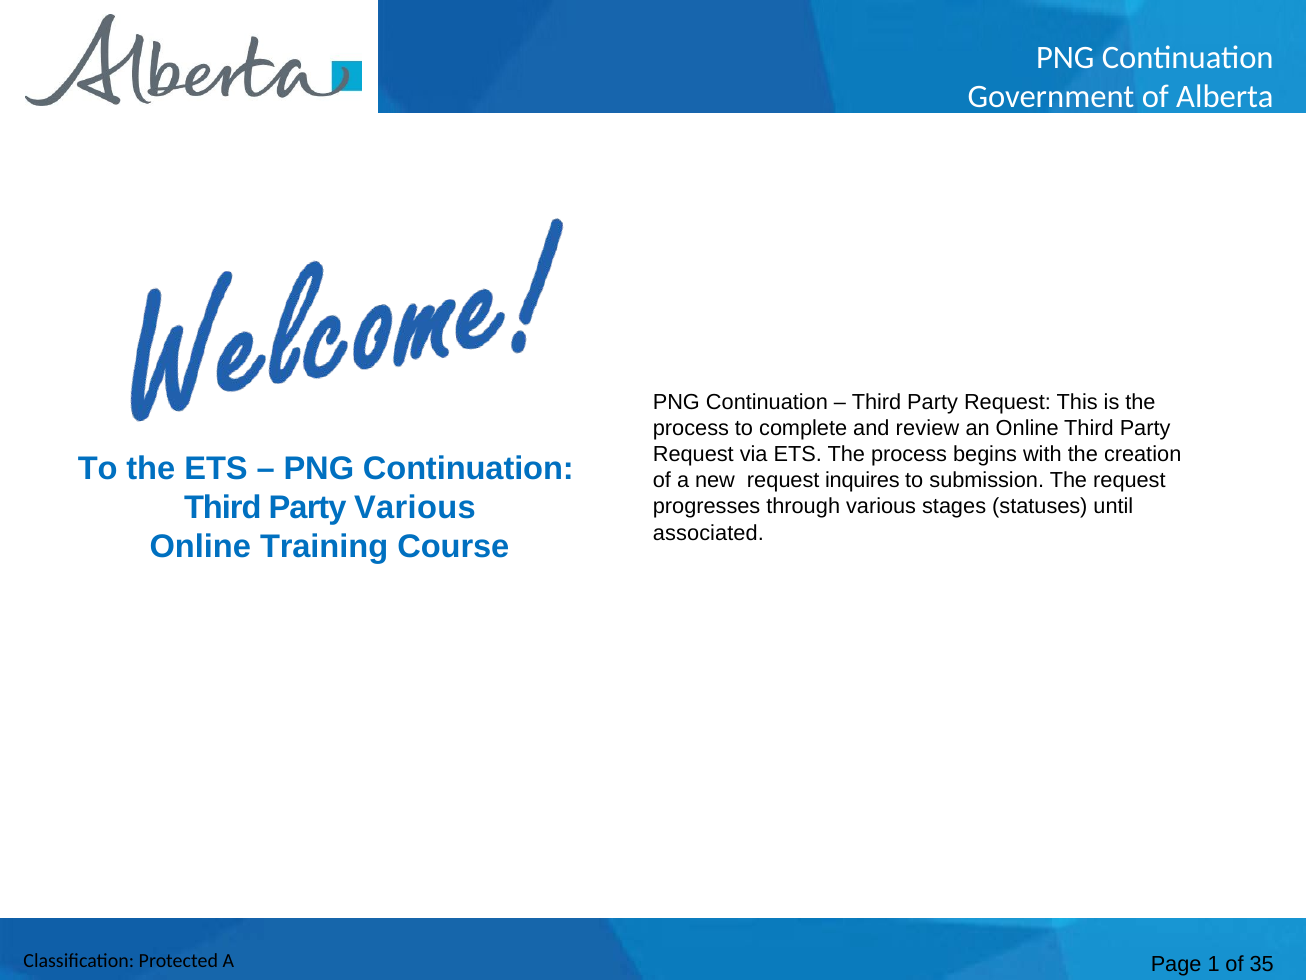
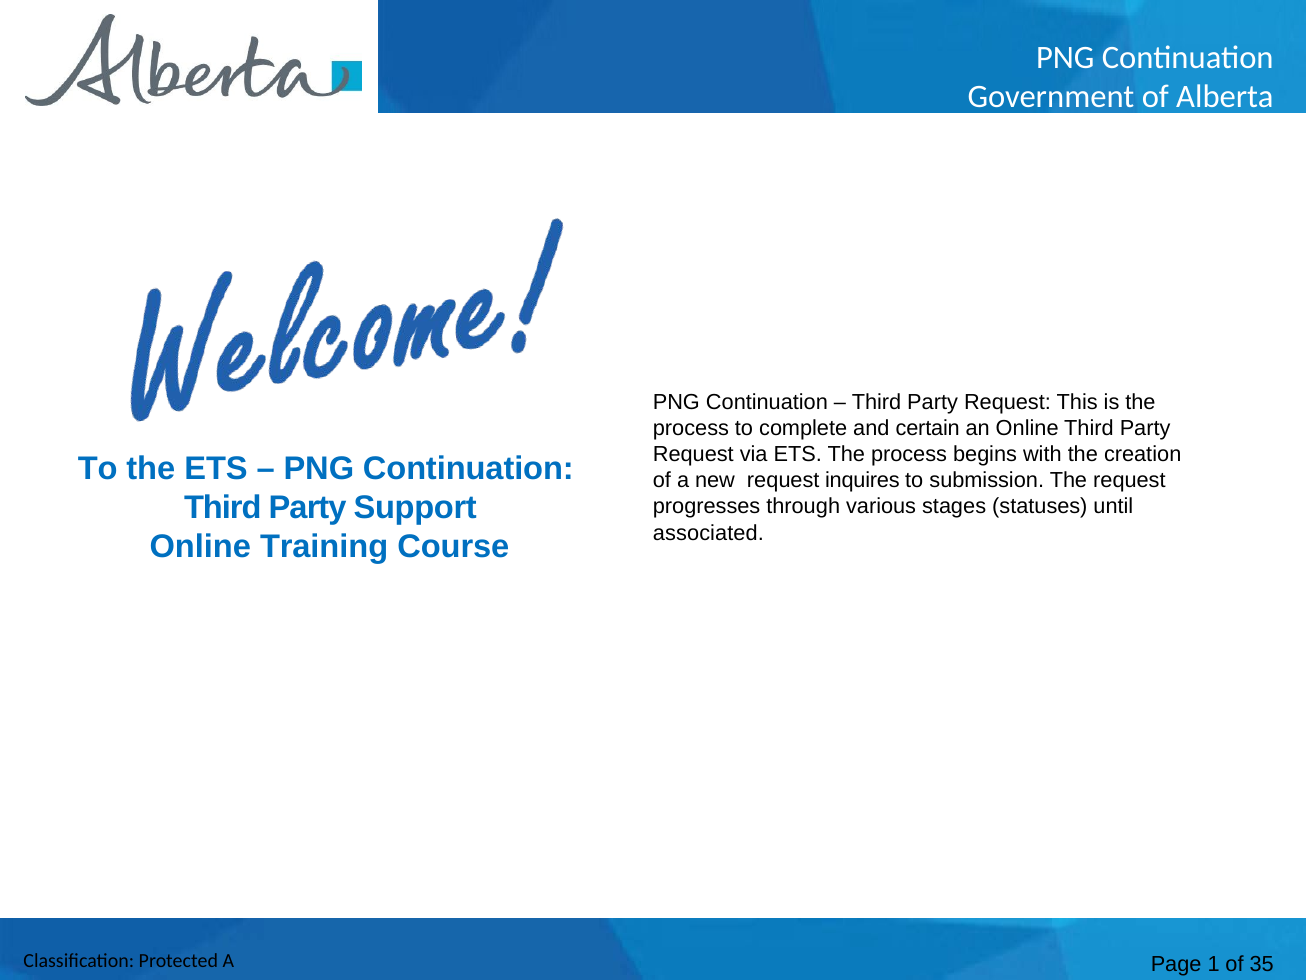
review: review -> certain
Party Various: Various -> Support
